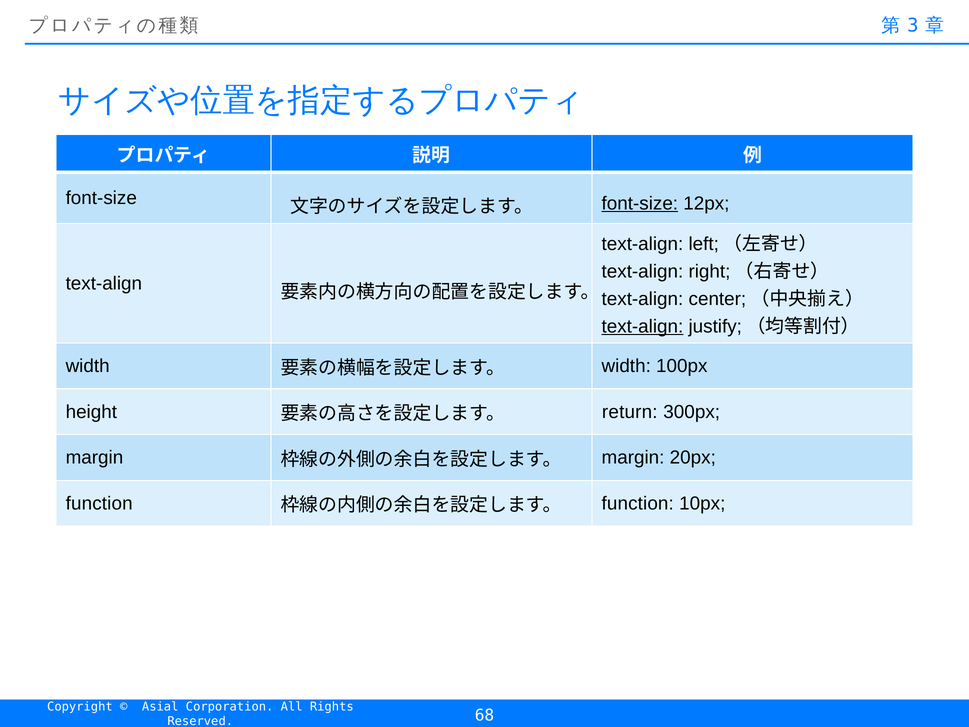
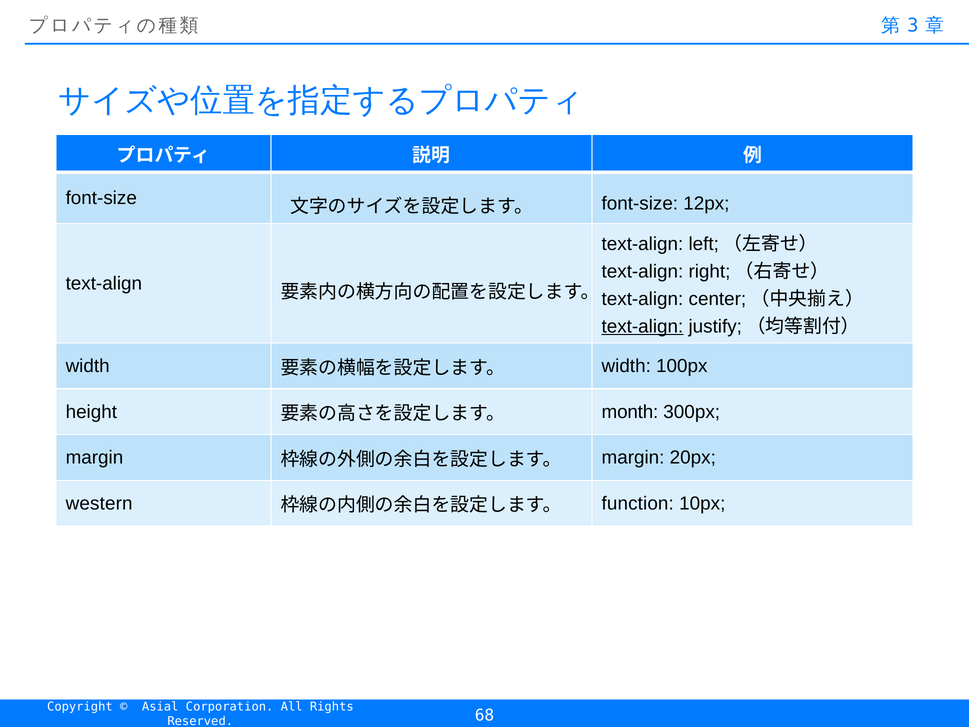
font-size at (640, 203) underline: present -> none
return: return -> month
function at (99, 503): function -> western
